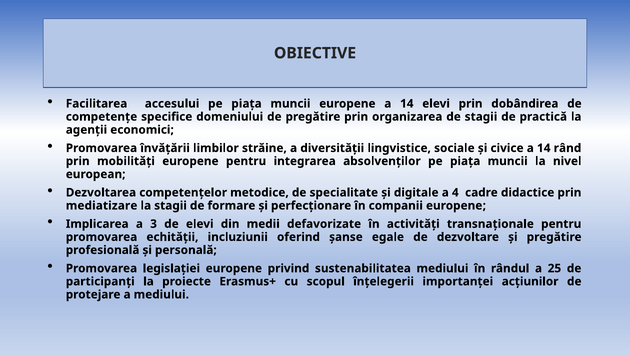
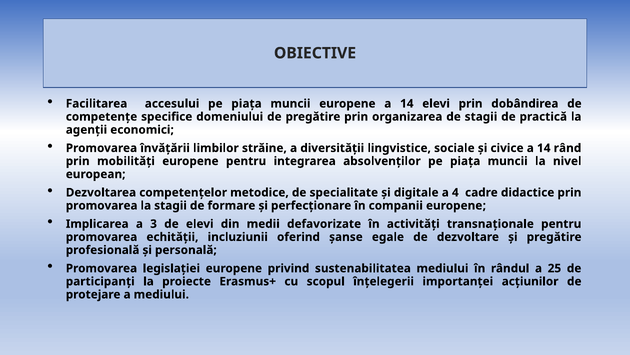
mediatizare at (102, 205): mediatizare -> promovarea
